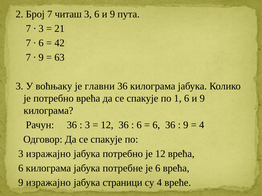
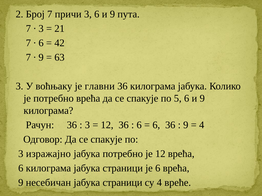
читаш: читаш -> причи
1: 1 -> 5
килограма јабука потребне: потребне -> страници
9 изражајно: изражајно -> несебичан
